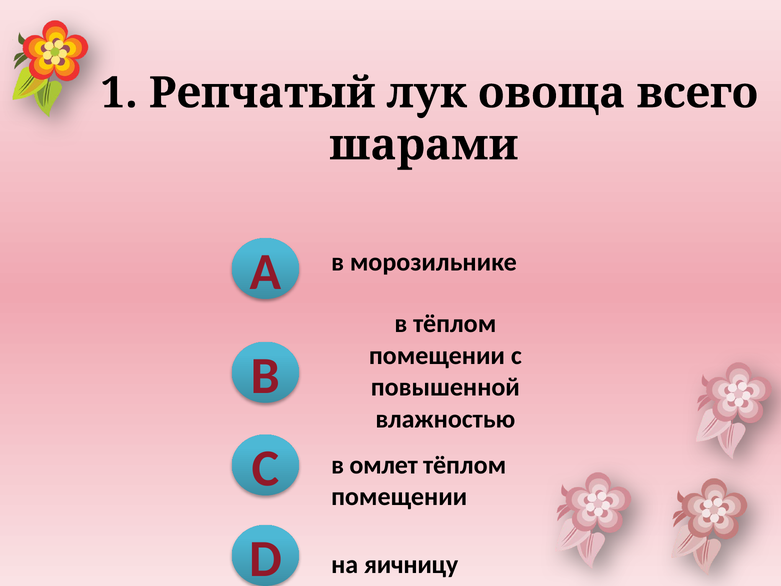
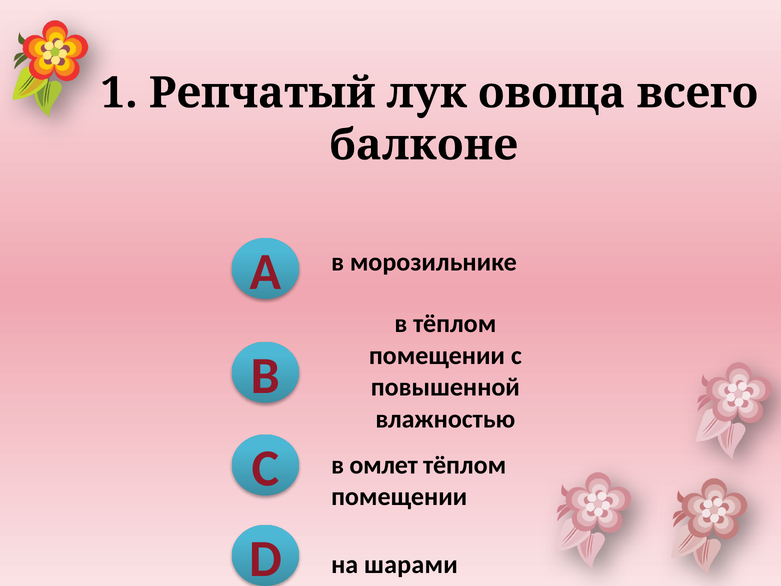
шарами: шарами -> балконе
яичницу: яичницу -> шарами
